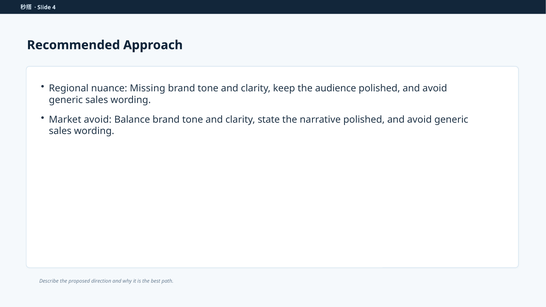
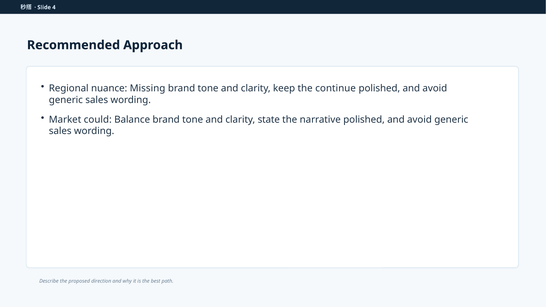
audience: audience -> continue
Market avoid: avoid -> could
